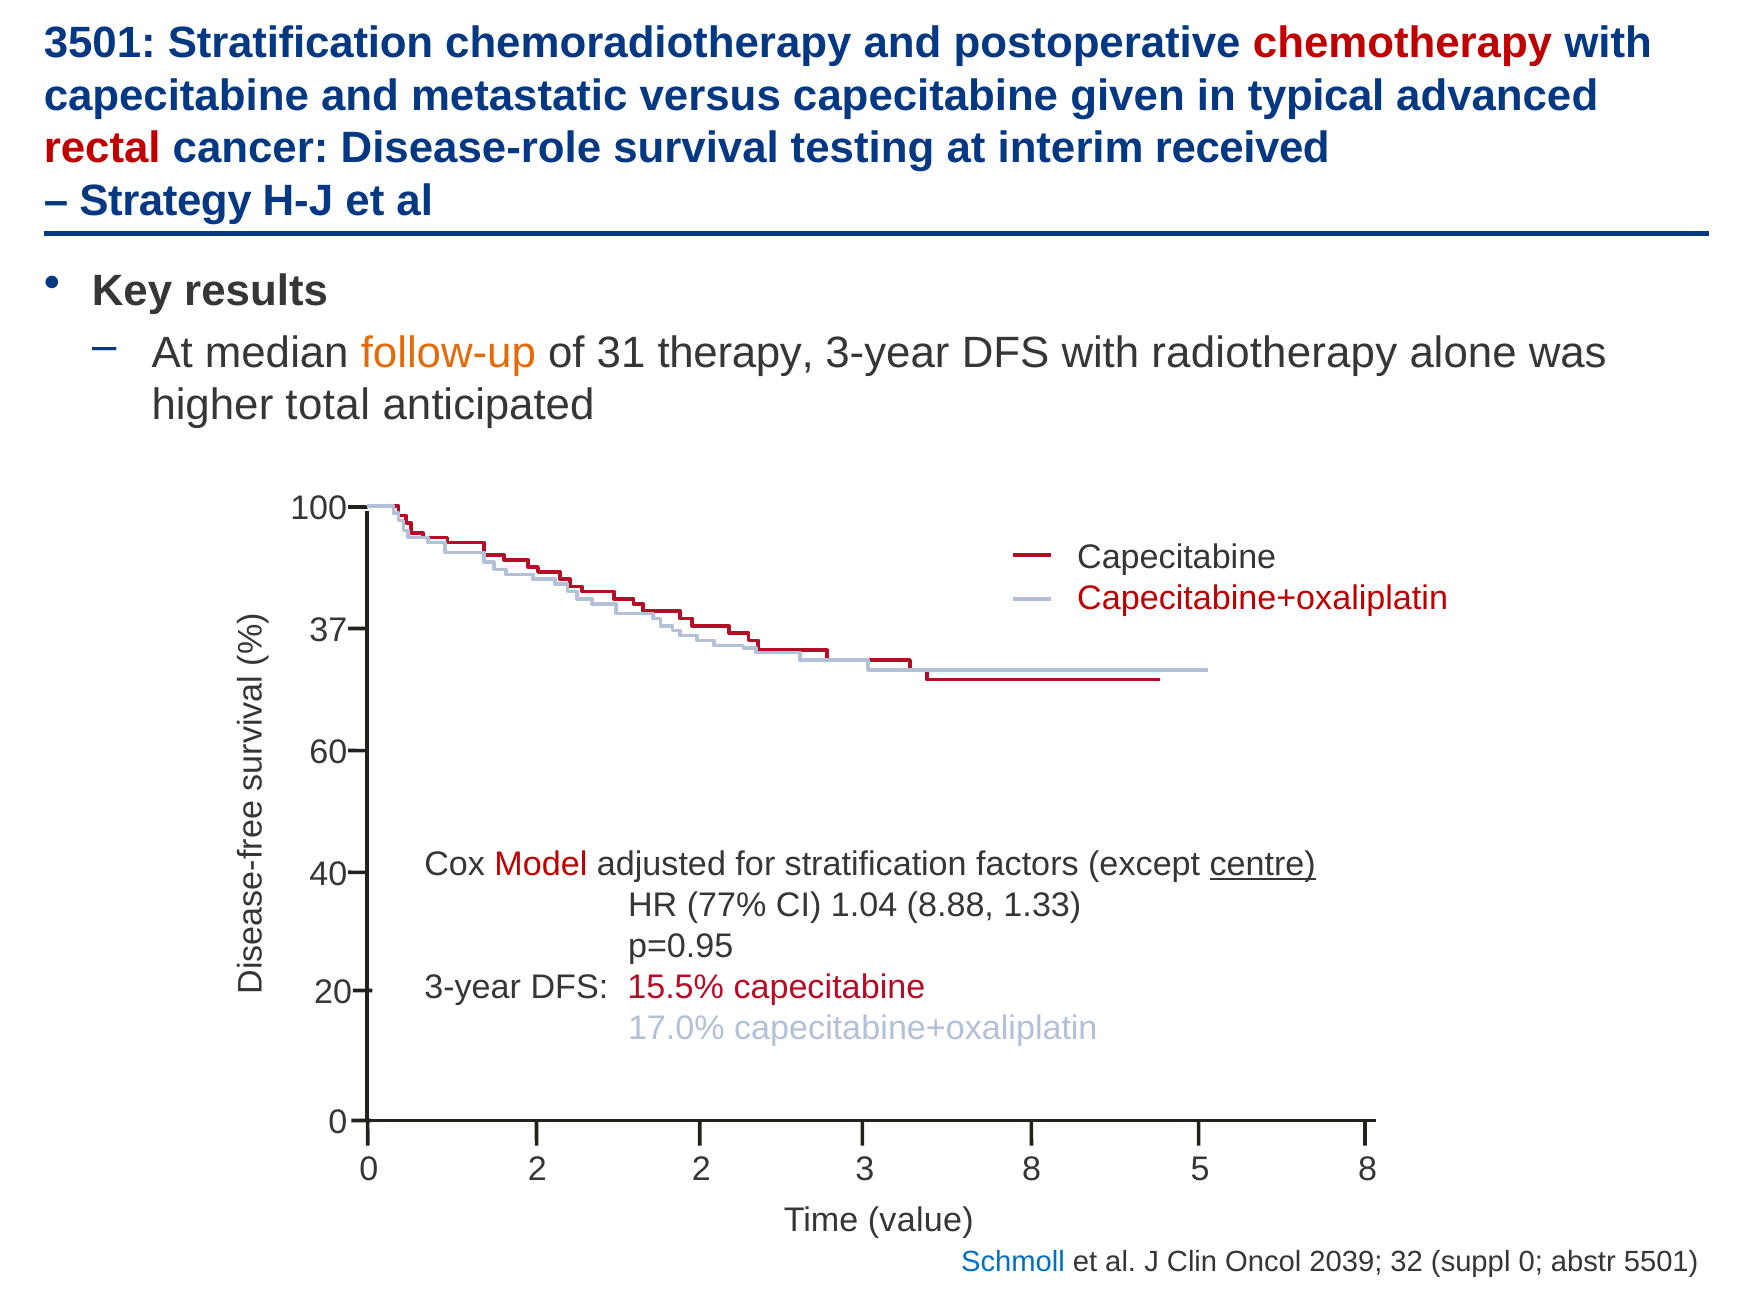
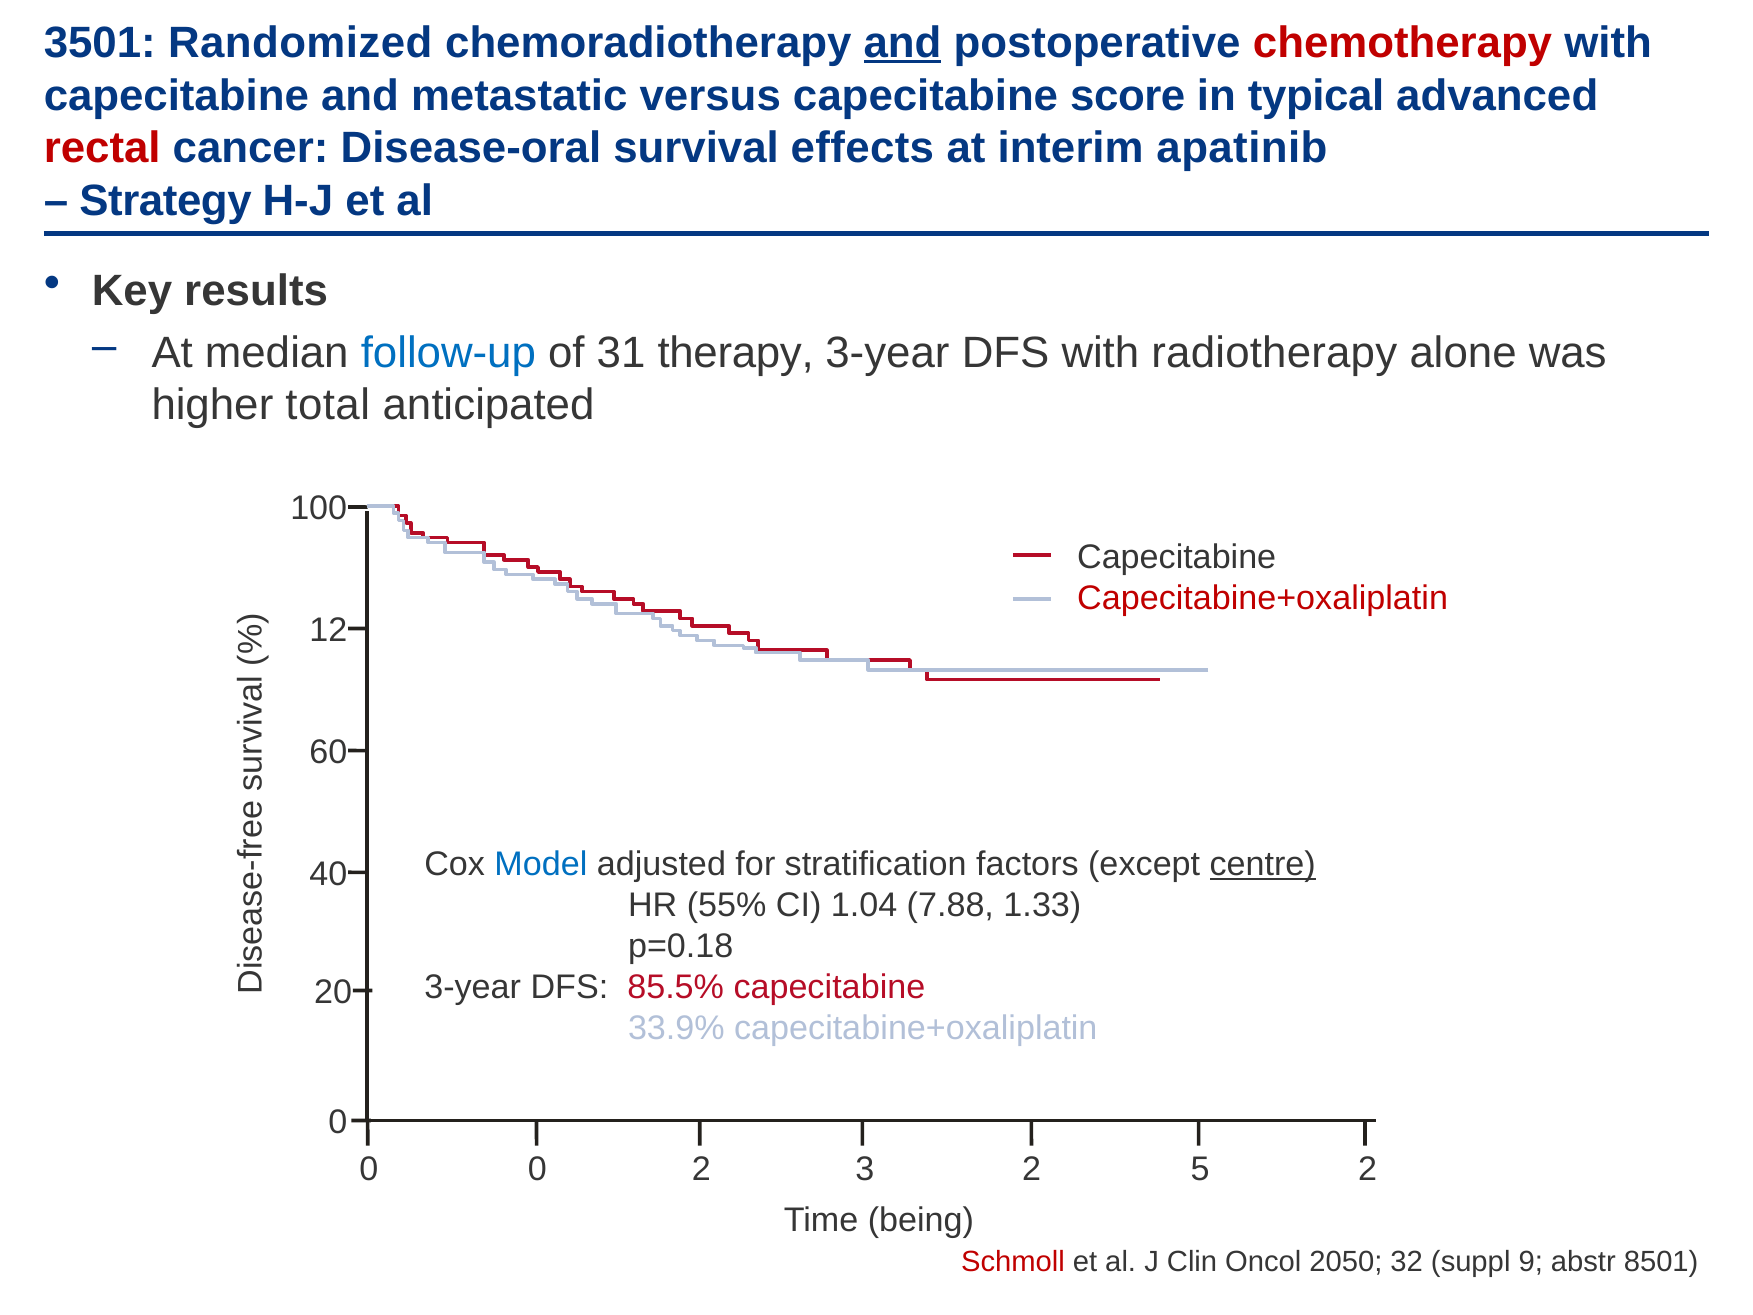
3501 Stratification: Stratification -> Randomized
and at (903, 43) underline: none -> present
given: given -> score
Disease-role: Disease-role -> Disease-oral
testing: testing -> effects
received: received -> apatinib
follow-up colour: orange -> blue
37: 37 -> 12
Model colour: red -> blue
77%: 77% -> 55%
8.88: 8.88 -> 7.88
p=0.95: p=0.95 -> p=0.18
15.5%: 15.5% -> 85.5%
17.0%: 17.0% -> 33.9%
2 at (537, 1169): 2 -> 0
3 8: 8 -> 2
5 8: 8 -> 2
value: value -> being
Schmoll colour: blue -> red
2039: 2039 -> 2050
suppl 0: 0 -> 9
5501: 5501 -> 8501
